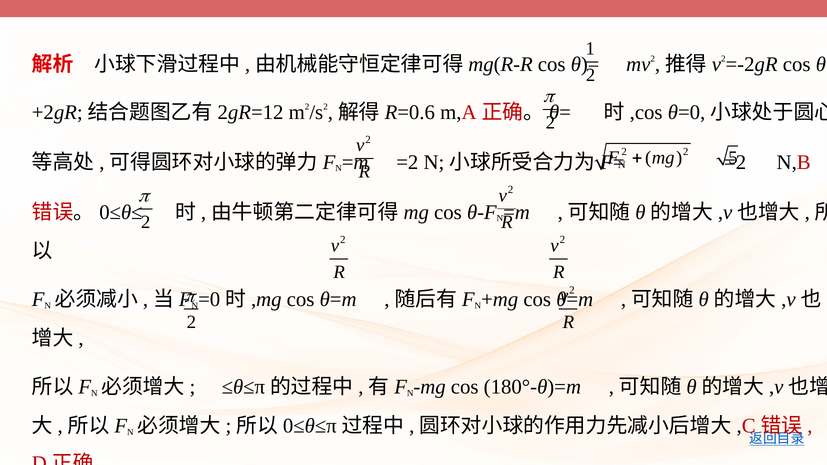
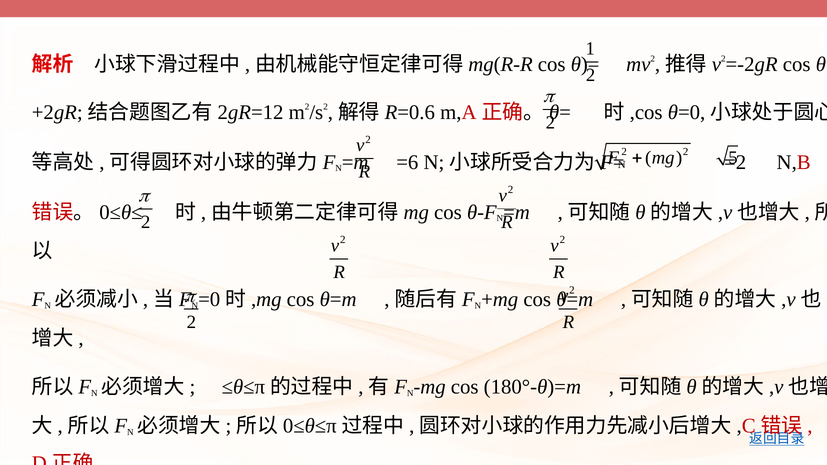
=2 at (407, 162): =2 -> =6
